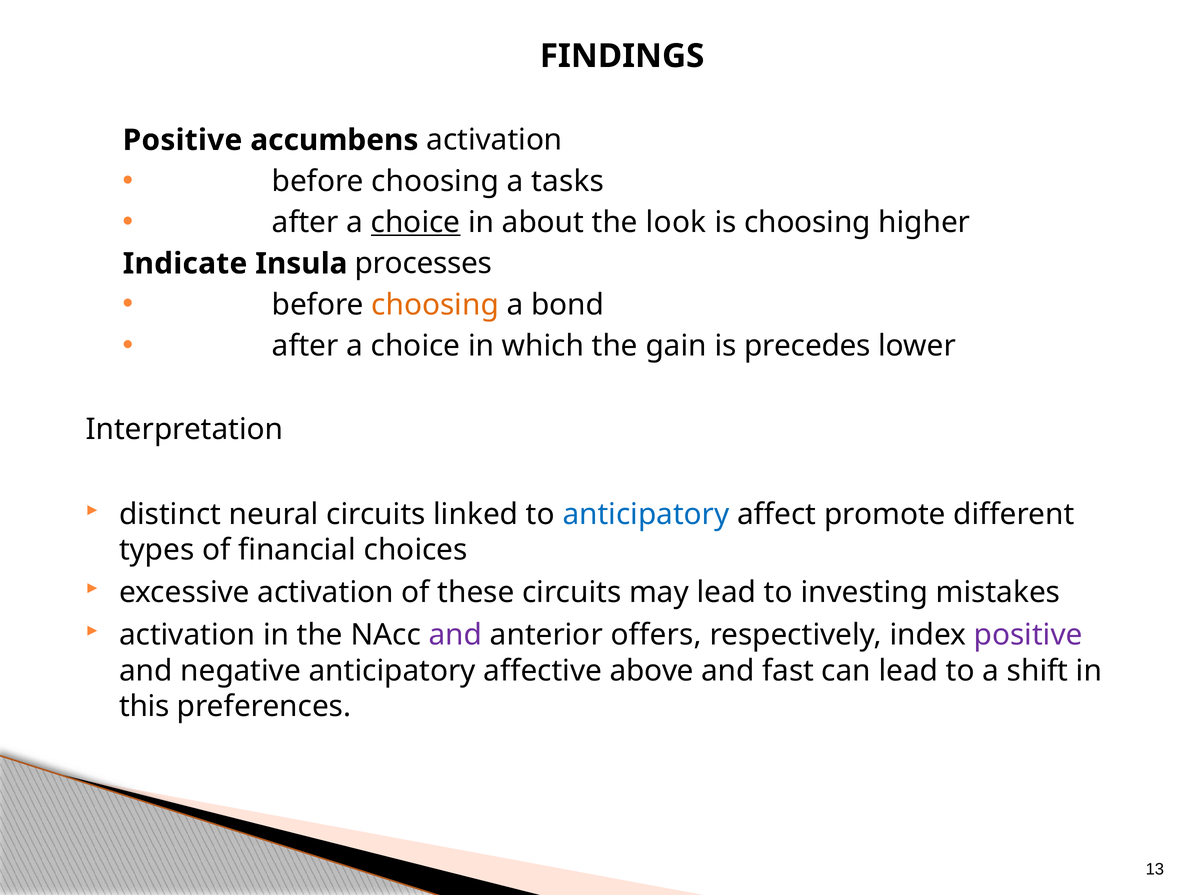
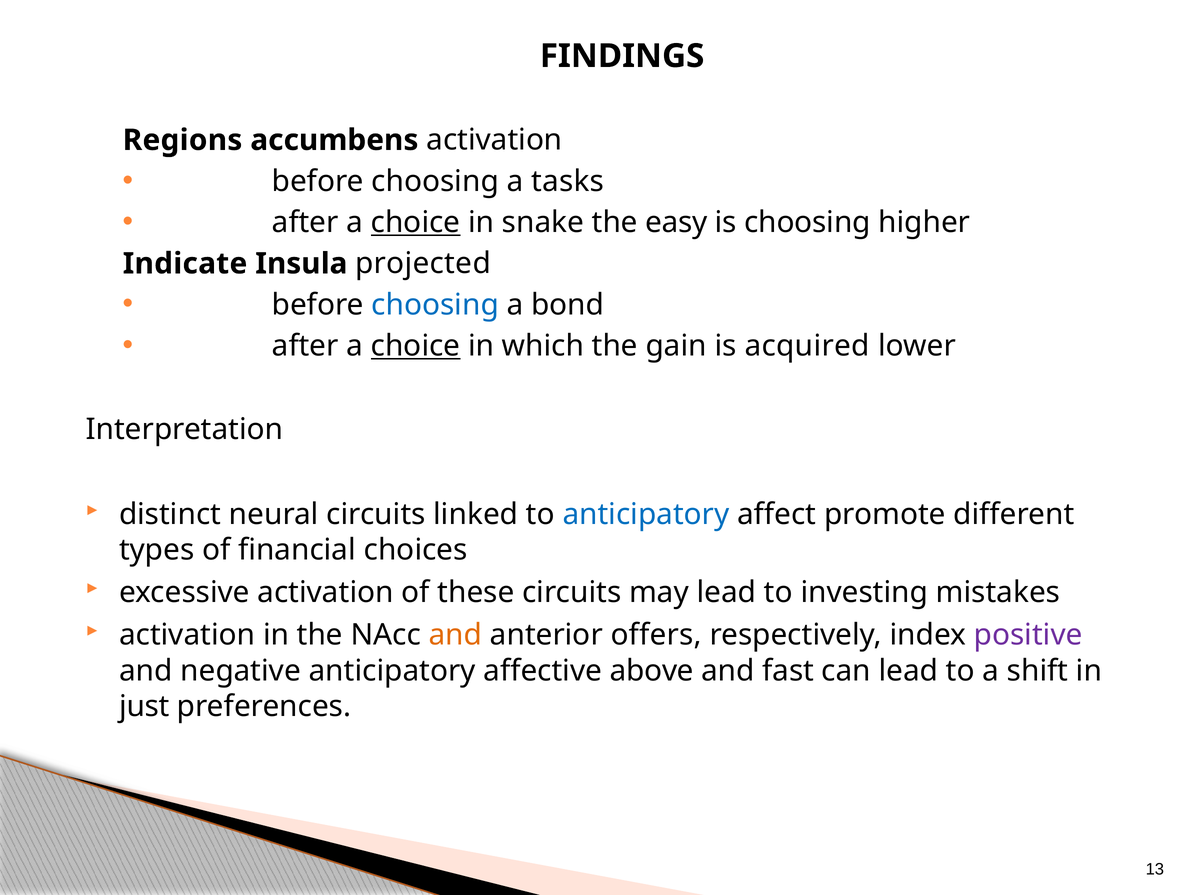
Positive at (182, 140): Positive -> Regions
about: about -> snake
look: look -> easy
processes: processes -> projected
choosing at (435, 305) colour: orange -> blue
choice at (416, 346) underline: none -> present
precedes: precedes -> acquired
and at (455, 635) colour: purple -> orange
this: this -> just
